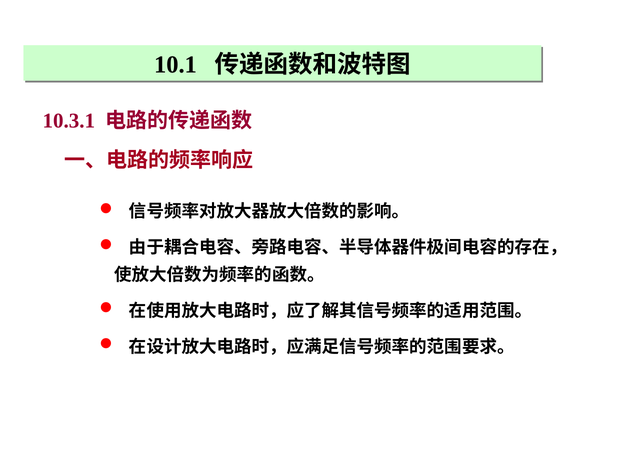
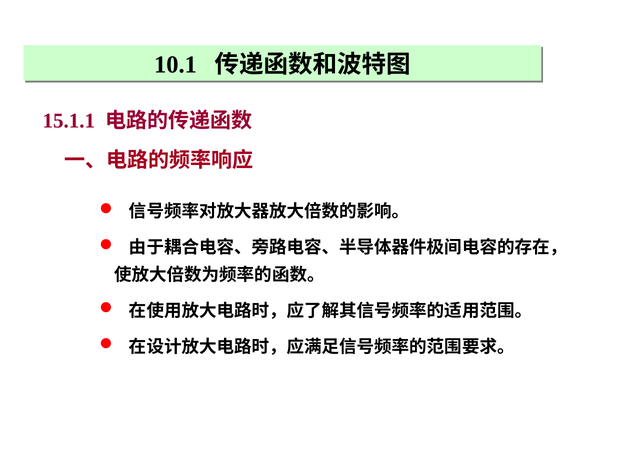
10.3.1: 10.3.1 -> 15.1.1
